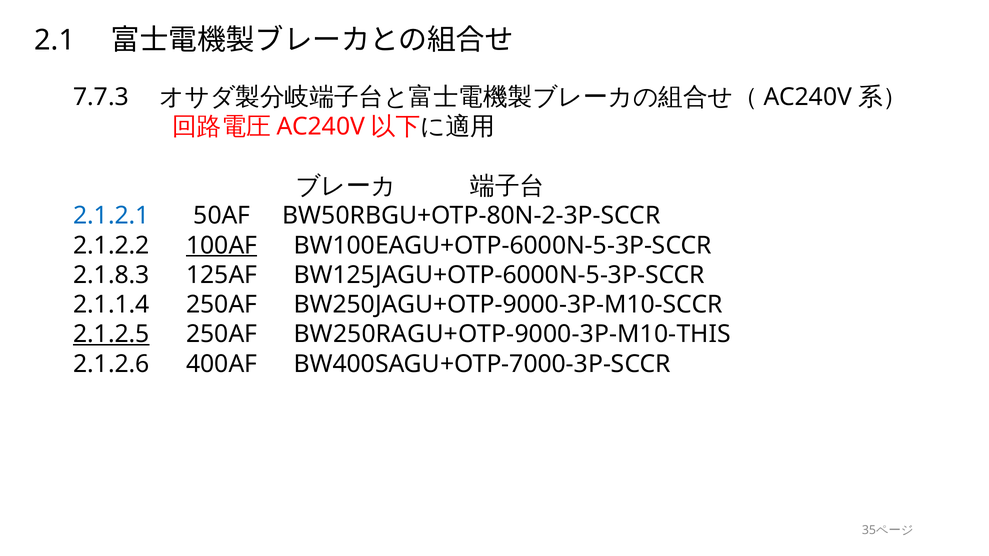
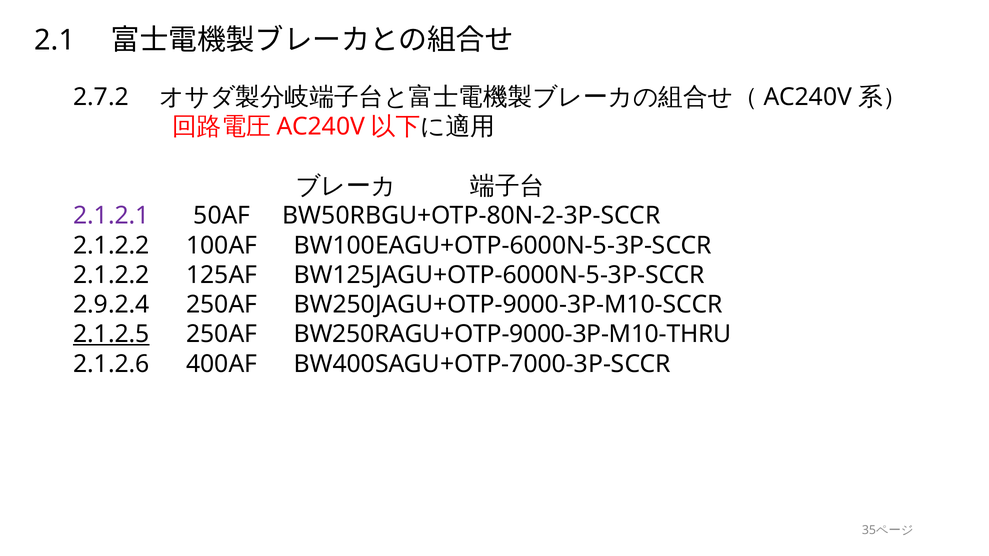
7.7.3: 7.7.3 -> 2.7.2
2.1.2.1 colour: blue -> purple
100AF underline: present -> none
2.1.8.3 at (111, 275): 2.1.8.3 -> 2.1.2.2
2.1.1.4: 2.1.1.4 -> 2.9.2.4
BW250RAGU+OTP-9000-3P-M10-THIS: BW250RAGU+OTP-9000-3P-M10-THIS -> BW250RAGU+OTP-9000-3P-M10-THRU
